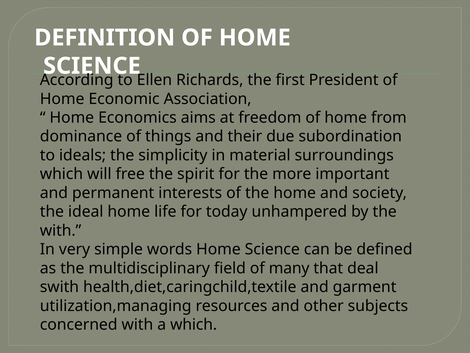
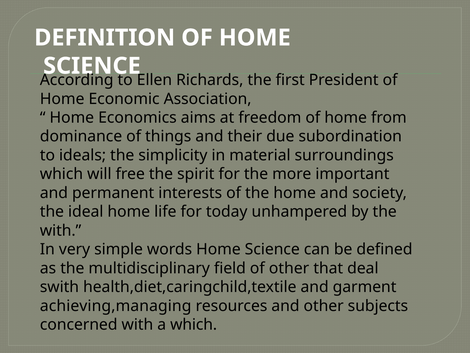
of many: many -> other
utilization,managing: utilization,managing -> achieving,managing
